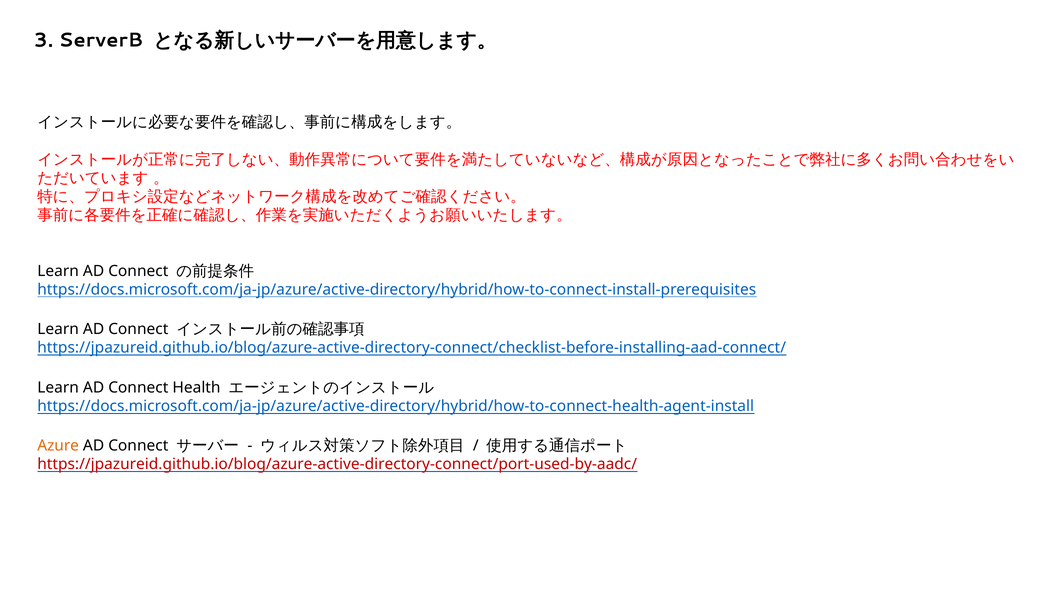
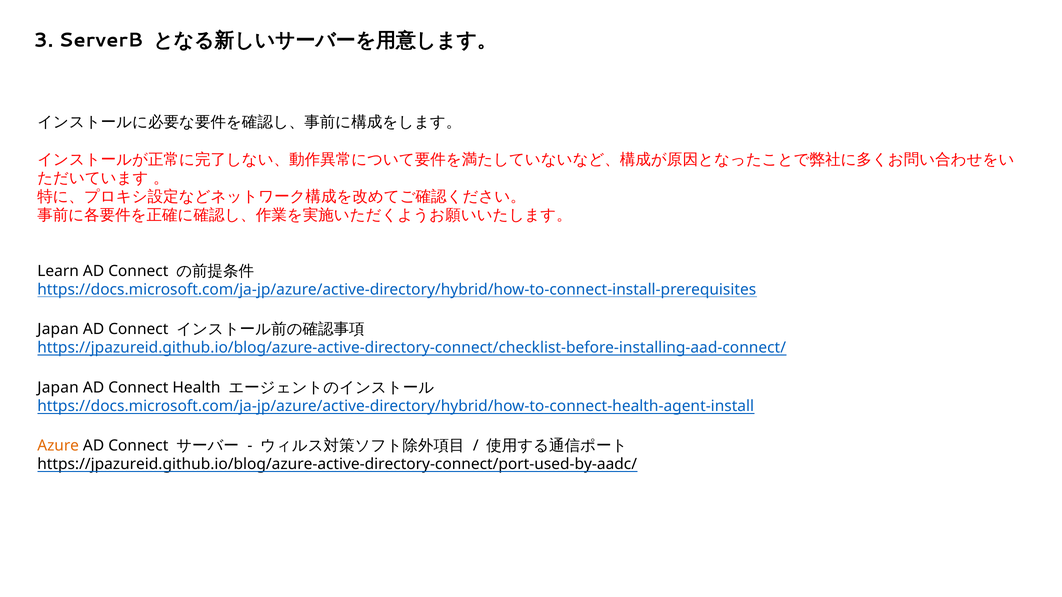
Learn at (58, 329): Learn -> Japan
Learn at (58, 388): Learn -> Japan
https://jpazureid.github.io/blog/azure-active-directory-connect/port-used-by-aadc/ colour: red -> black
